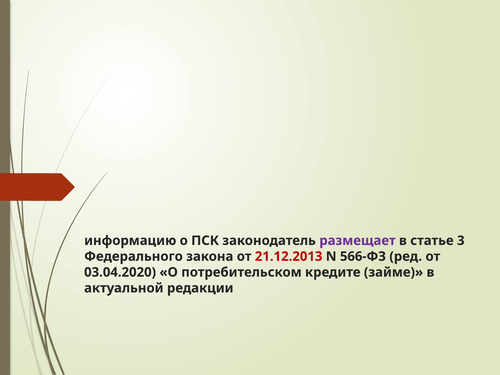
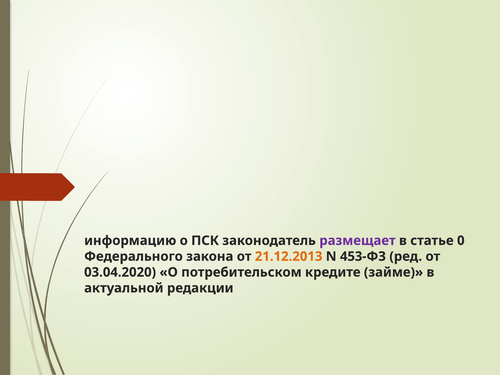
3: 3 -> 0
21.12.2013 colour: red -> orange
566-ФЗ: 566-ФЗ -> 453-ФЗ
